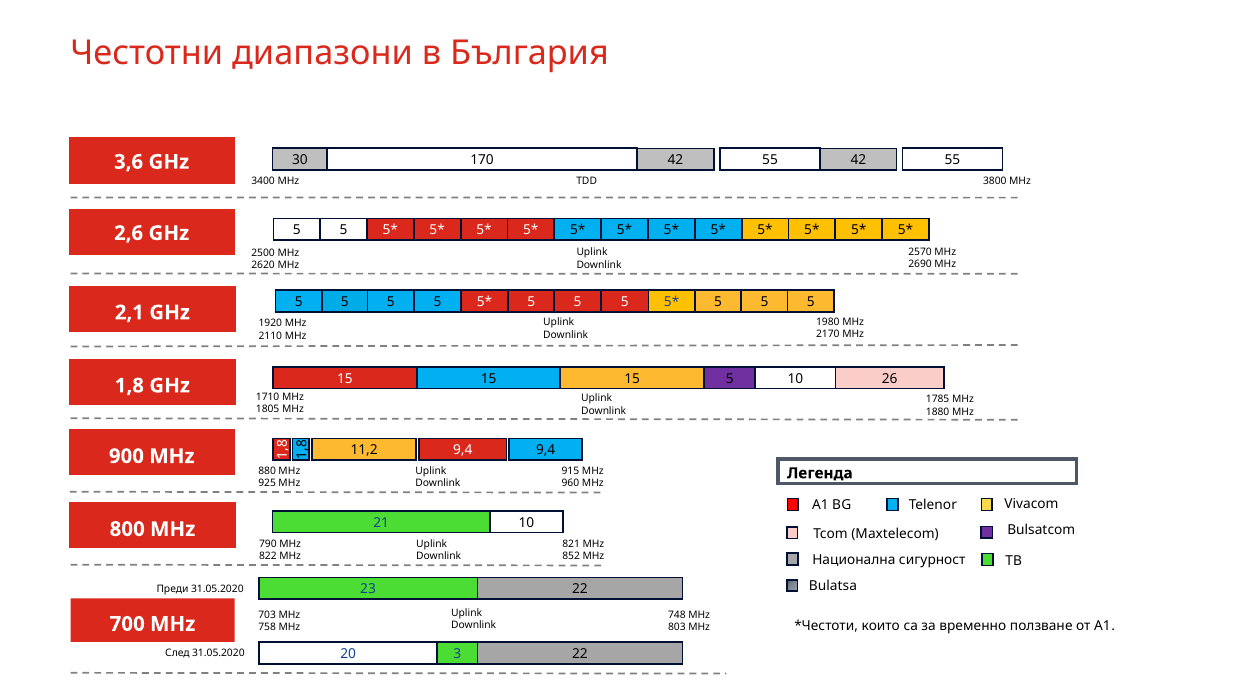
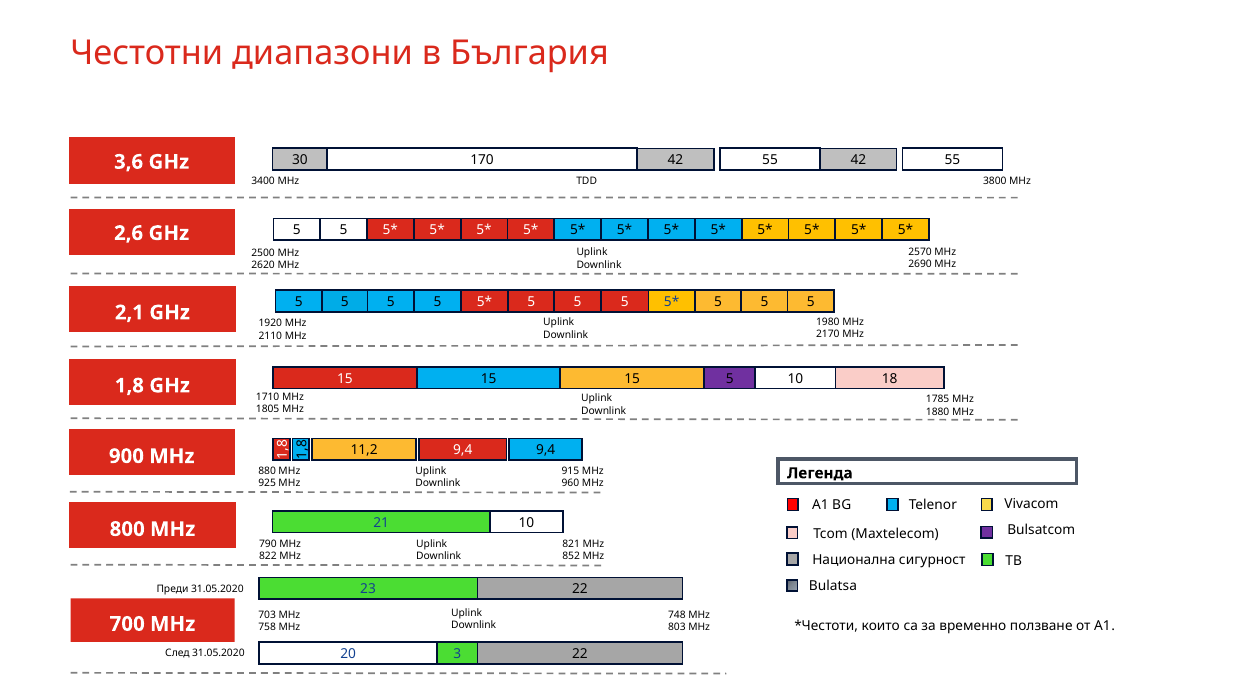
26: 26 -> 18
